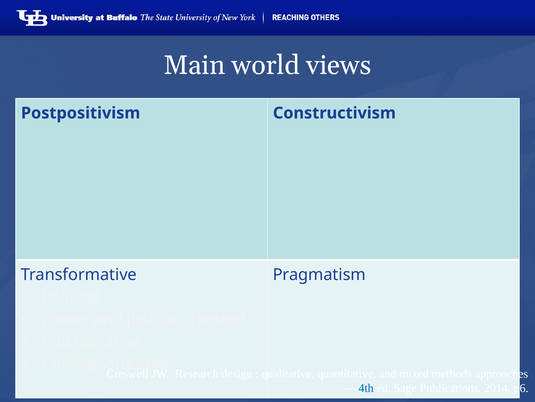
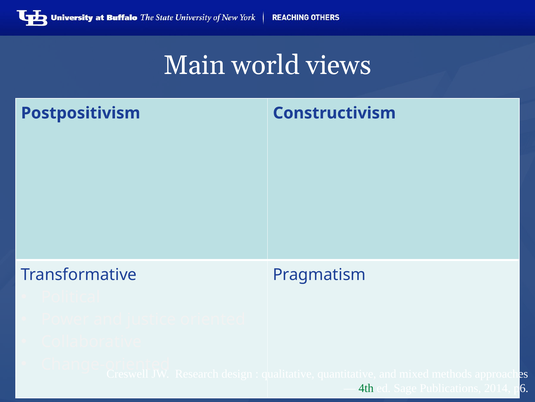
4th colour: blue -> green
